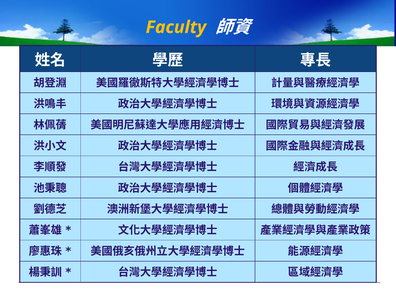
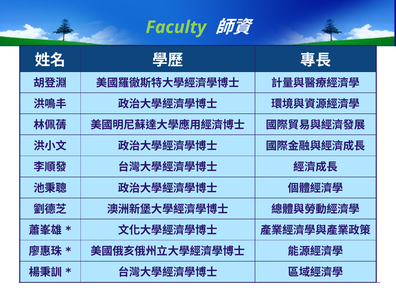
Faculty colour: yellow -> light green
